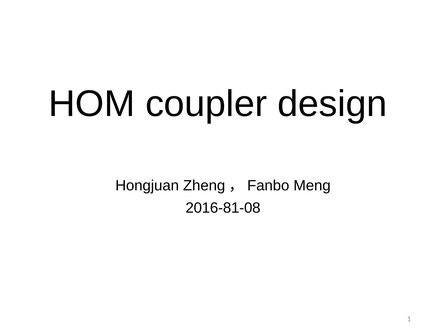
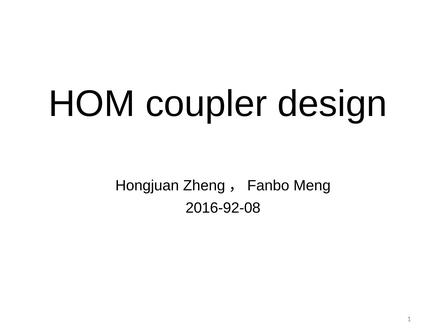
2016-81-08: 2016-81-08 -> 2016-92-08
